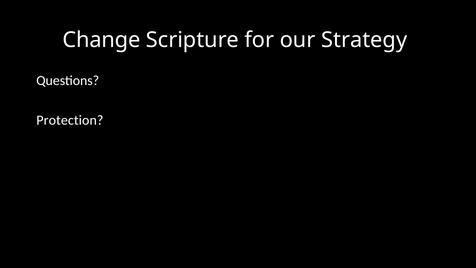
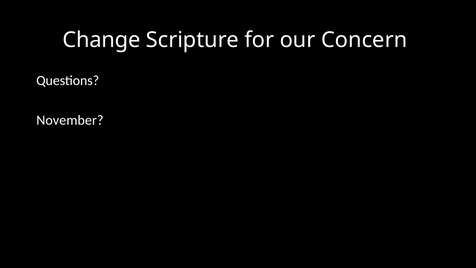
Strategy: Strategy -> Concern
Protection: Protection -> November
